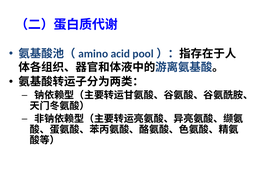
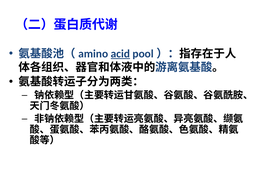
acid underline: none -> present
